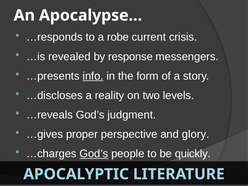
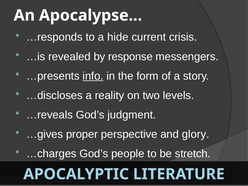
robe: robe -> hide
God’s at (94, 154) underline: present -> none
quickly: quickly -> stretch
